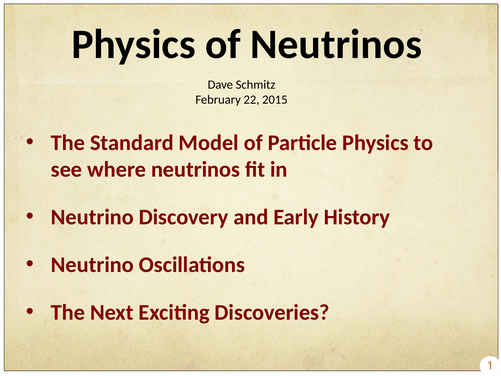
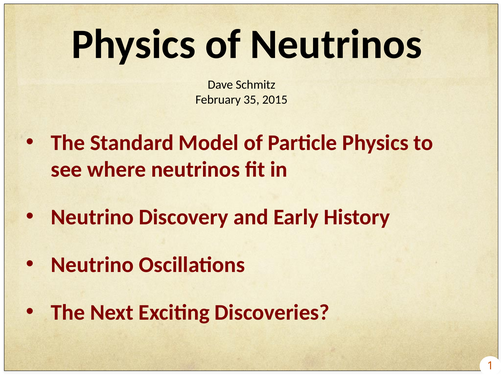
22: 22 -> 35
